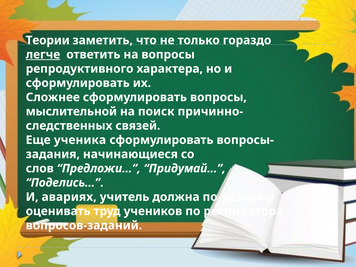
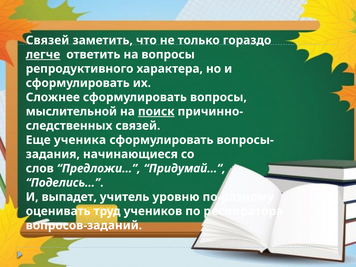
Теории at (48, 40): Теории -> Связей
поиск underline: none -> present
авариях: авариях -> выпадет
должна: должна -> уровню
